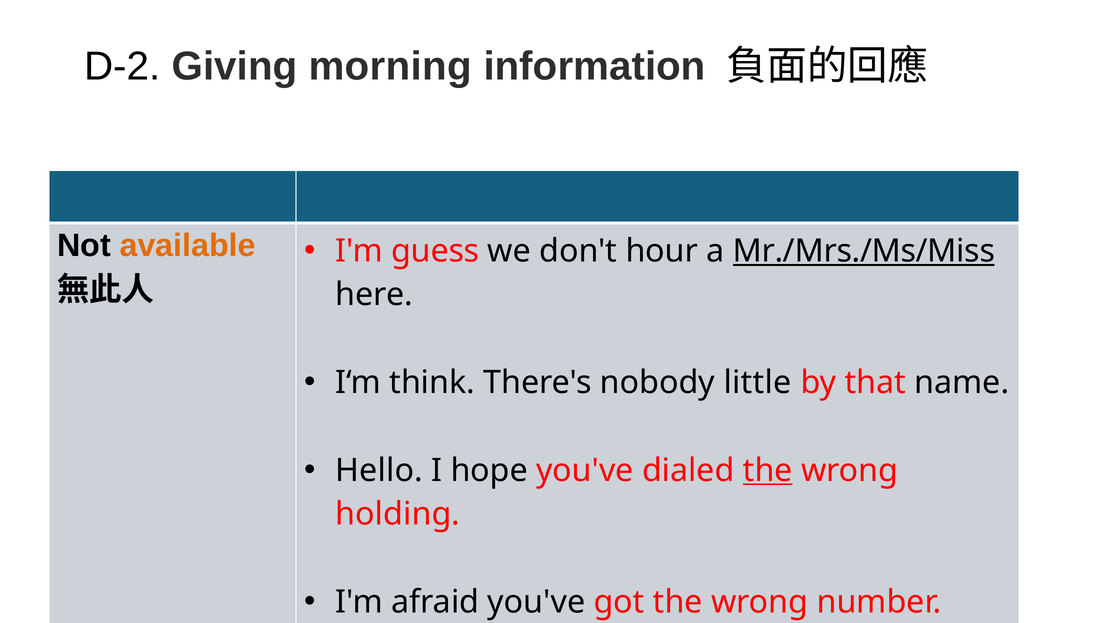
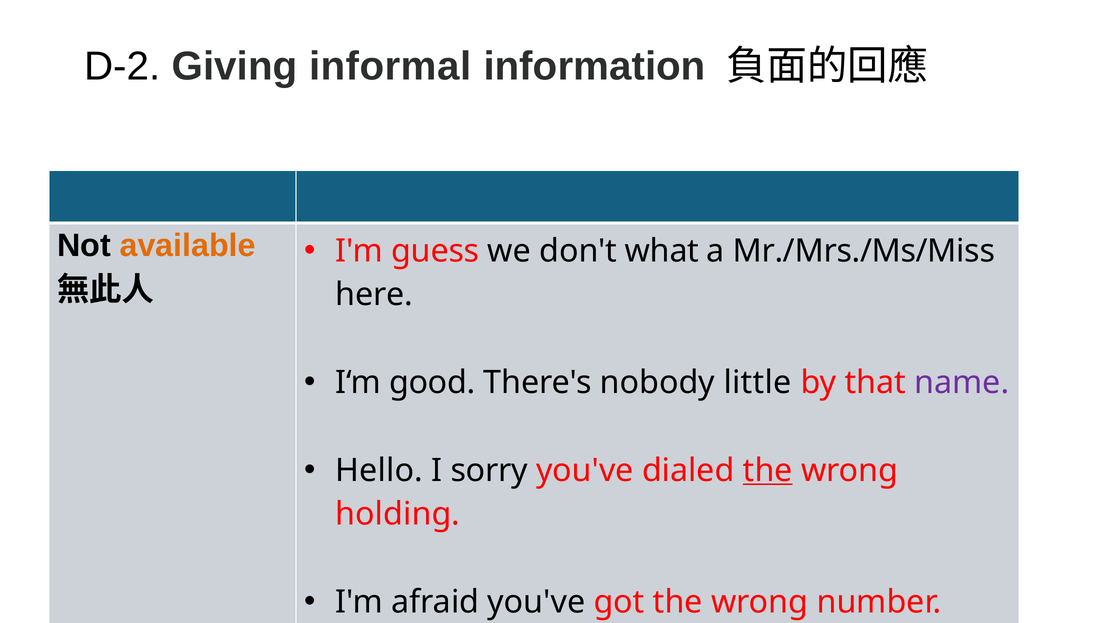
morning: morning -> informal
hour: hour -> what
Mr./Mrs./Ms/Miss underline: present -> none
think: think -> good
name colour: black -> purple
hope: hope -> sorry
